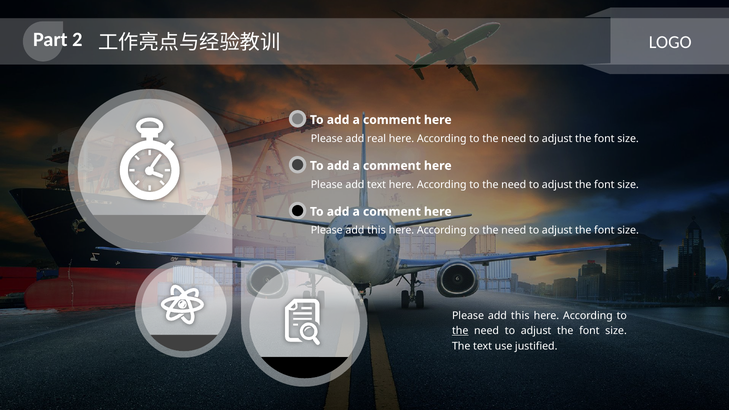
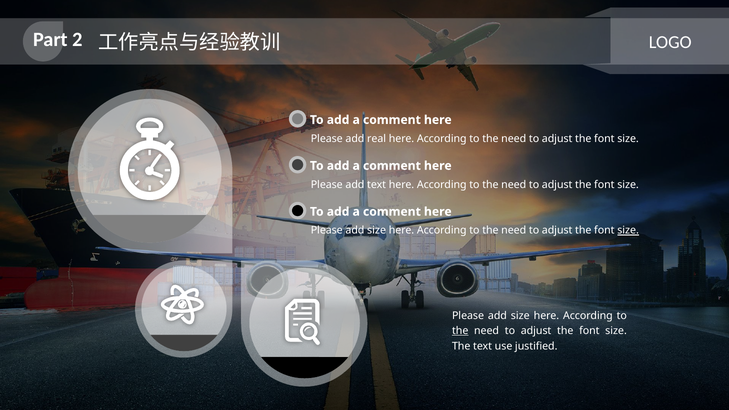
this at (376, 231): this -> size
size at (628, 231) underline: none -> present
this at (520, 316): this -> size
